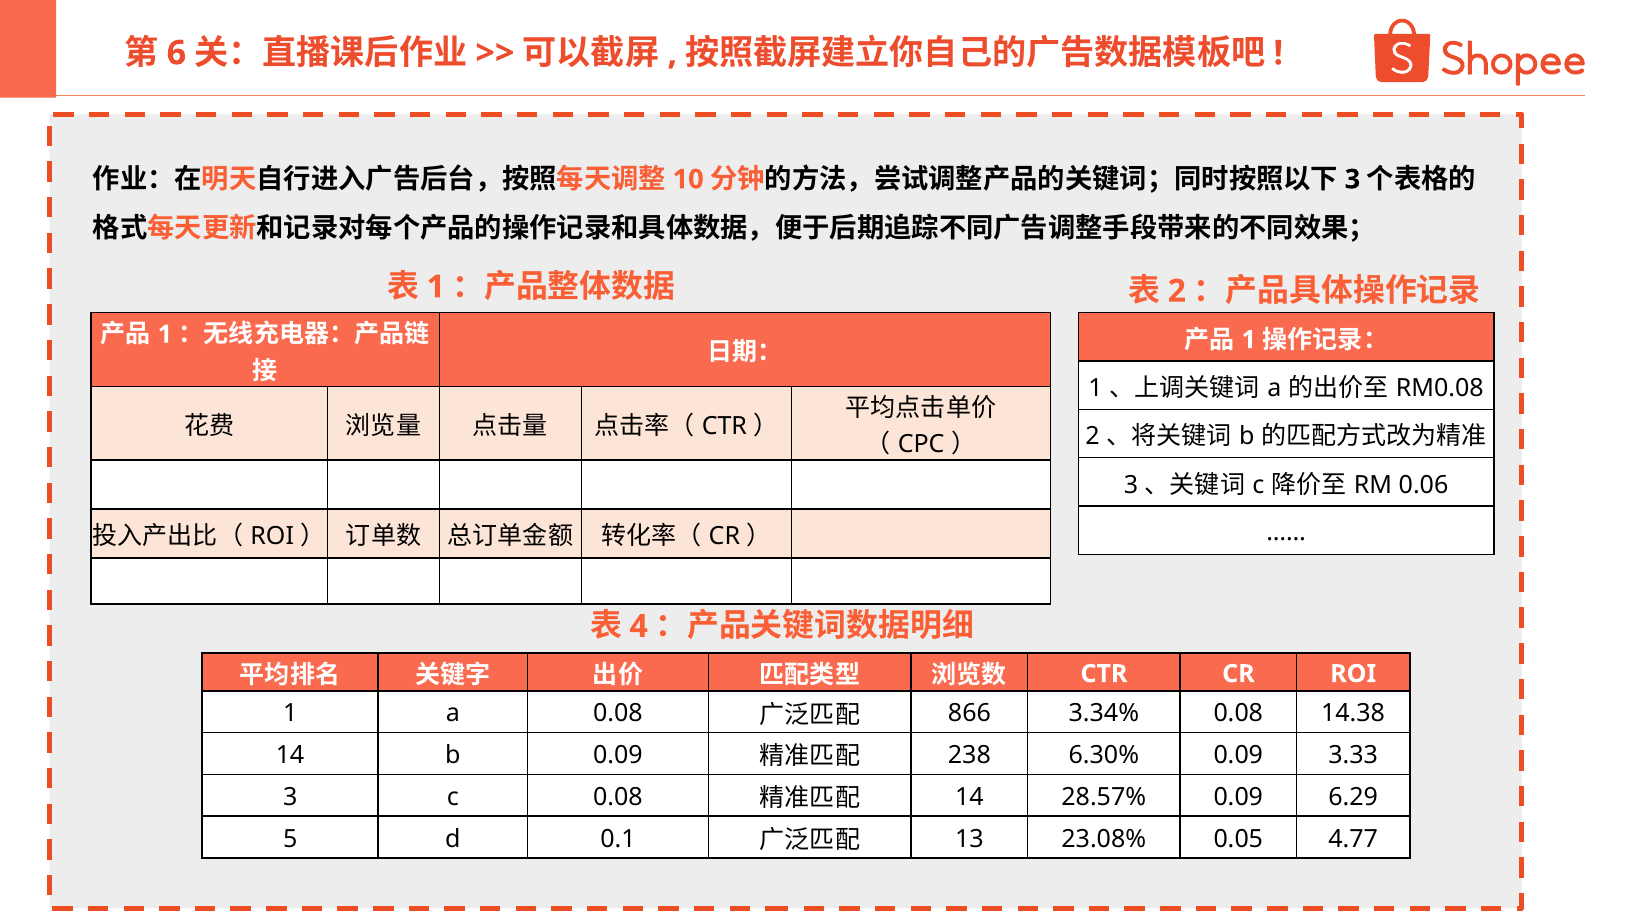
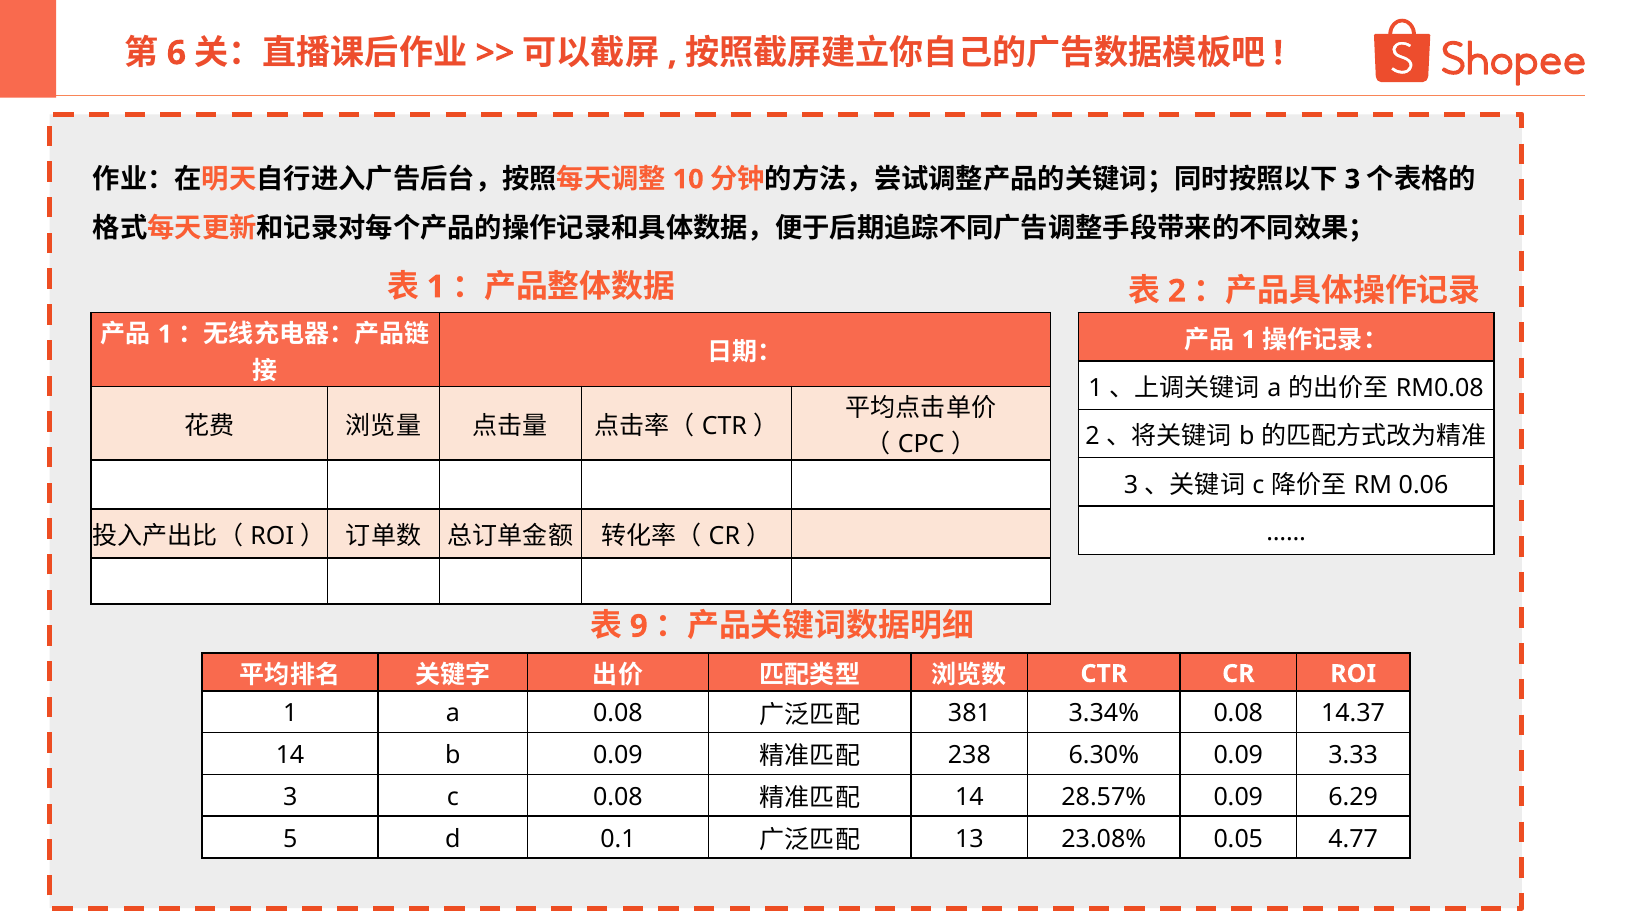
4: 4 -> 9
866: 866 -> 381
14.38: 14.38 -> 14.37
